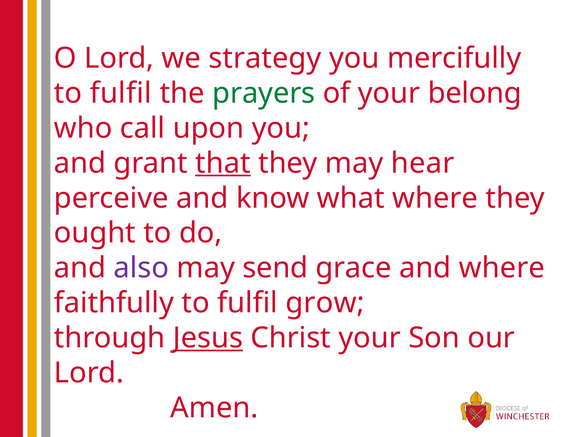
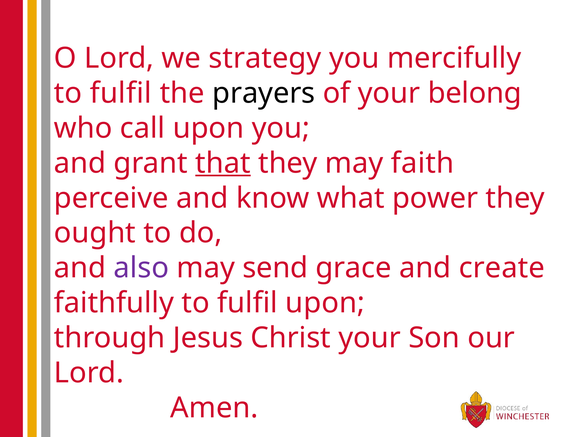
prayers colour: green -> black
hear: hear -> faith
what where: where -> power
and where: where -> create
fulfil grow: grow -> upon
Jesus underline: present -> none
